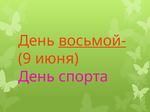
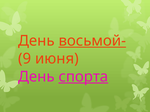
спорта underline: none -> present
